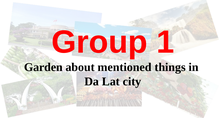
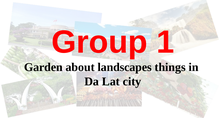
mentioned: mentioned -> landscapes
